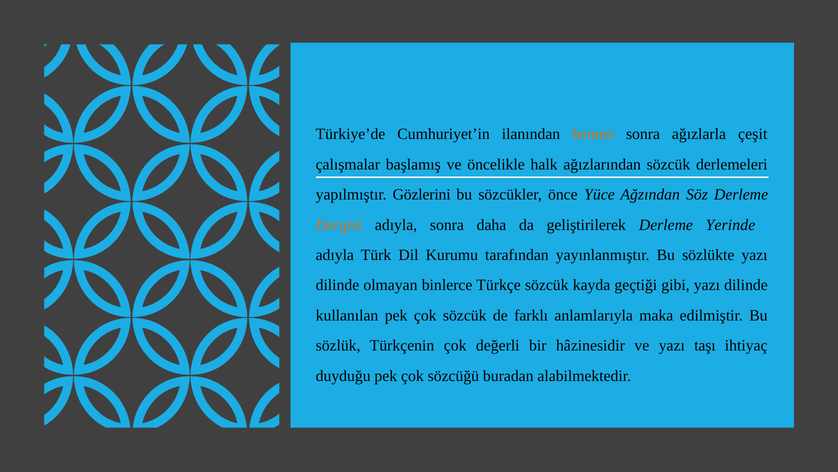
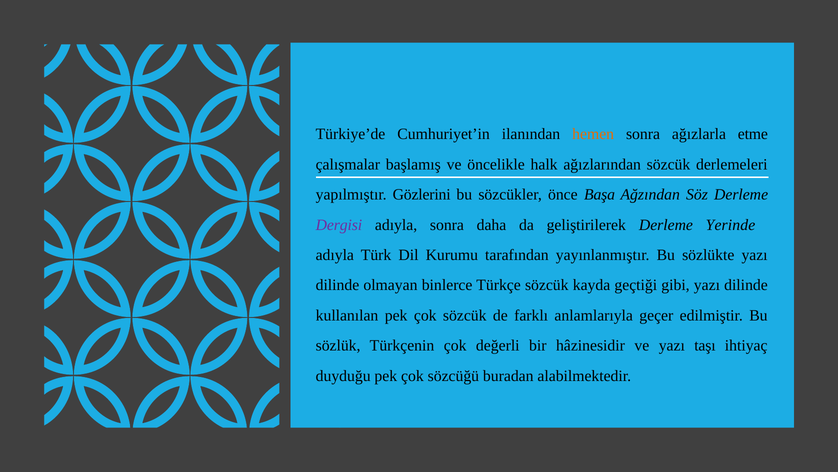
çeşit: çeşit -> etme
Yüce: Yüce -> Başa
Dergisi colour: orange -> purple
maka: maka -> geçer
